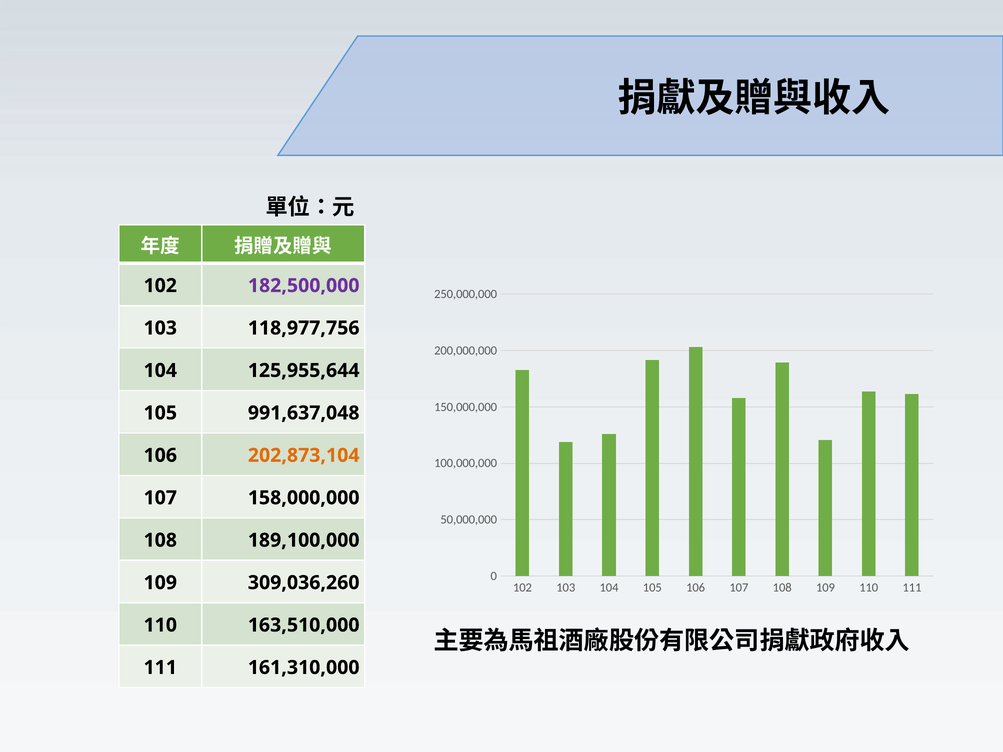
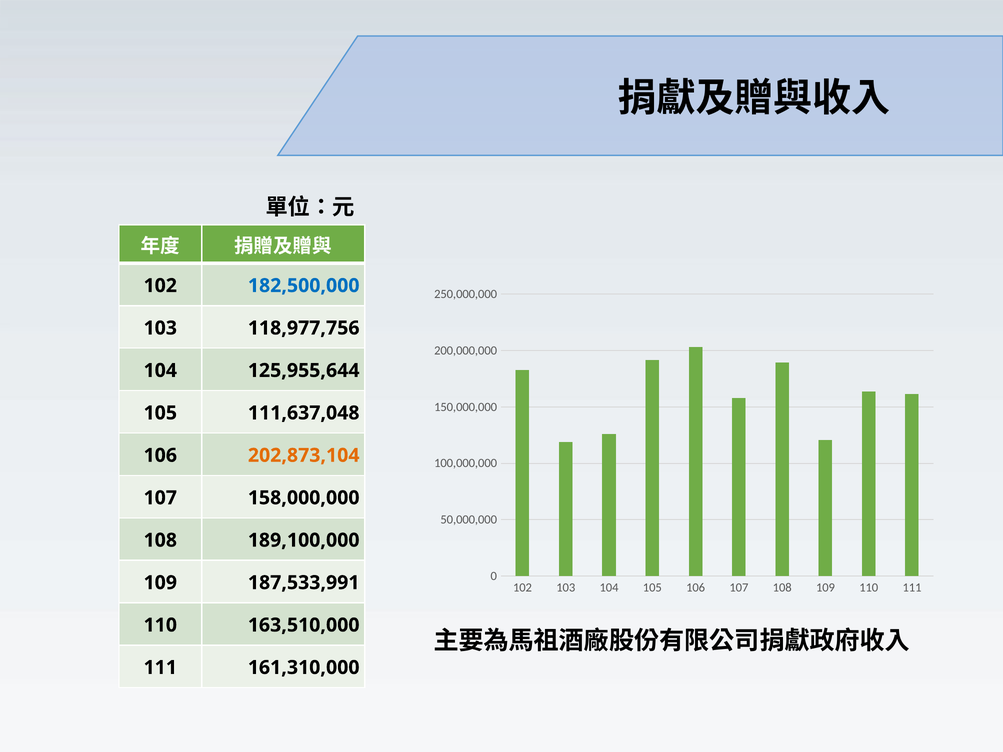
182,500,000 colour: purple -> blue
991,637,048: 991,637,048 -> 111,637,048
309,036,260: 309,036,260 -> 187,533,991
